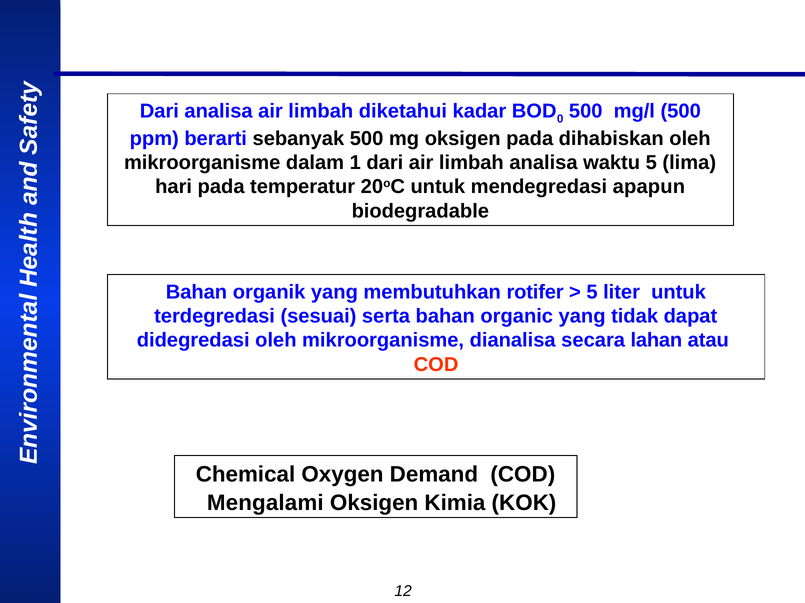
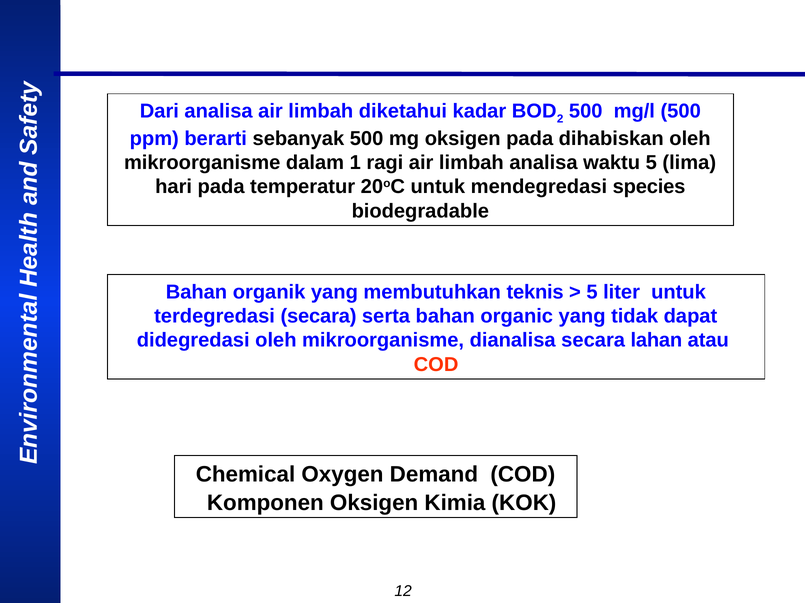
0: 0 -> 2
1 dari: dari -> ragi
apapun: apapun -> species
rotifer: rotifer -> teknis
terdegredasi sesuai: sesuai -> secara
Mengalami: Mengalami -> Komponen
